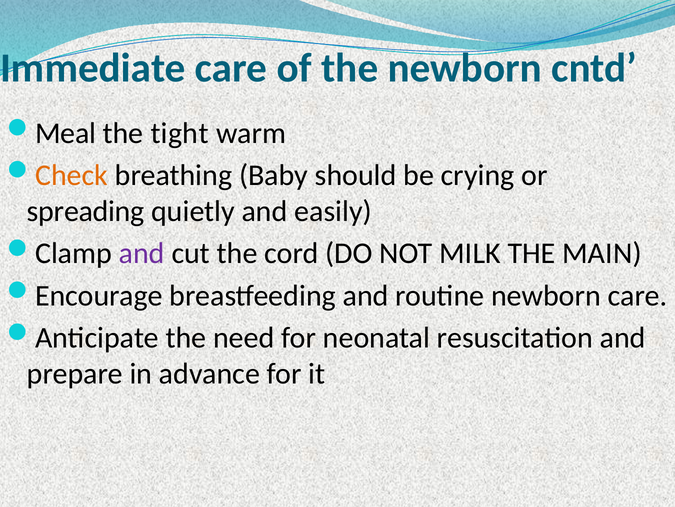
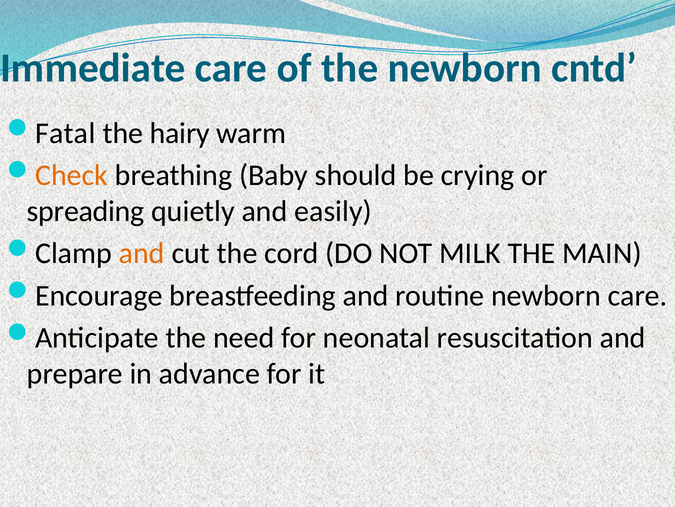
Meal: Meal -> Fatal
tight: tight -> hairy
and at (142, 253) colour: purple -> orange
